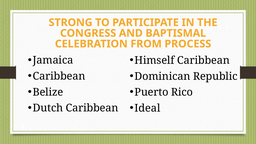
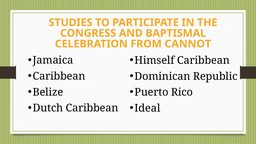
STRONG: STRONG -> STUDIES
PROCESS: PROCESS -> CANNOT
